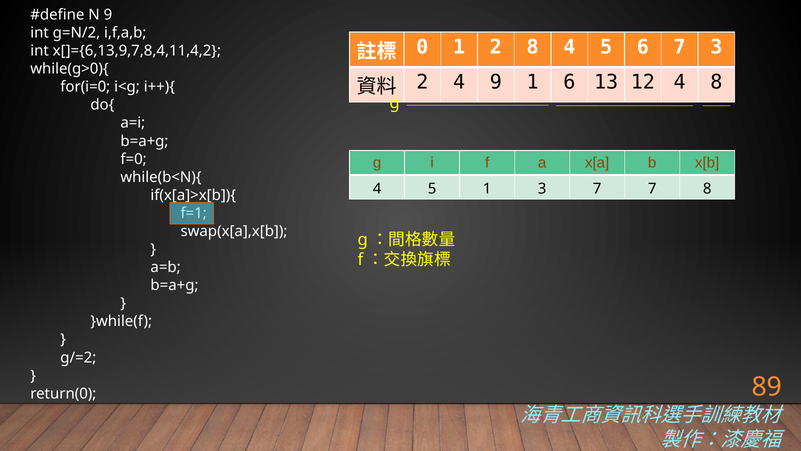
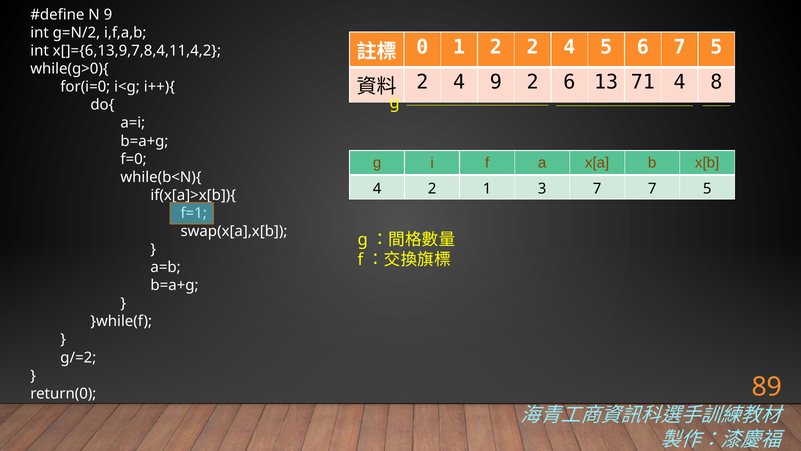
2 8: 8 -> 2
6 7 3: 3 -> 5
9 1: 1 -> 2
12: 12 -> 71
5 at (432, 189): 5 -> 2
7 7 8: 8 -> 5
